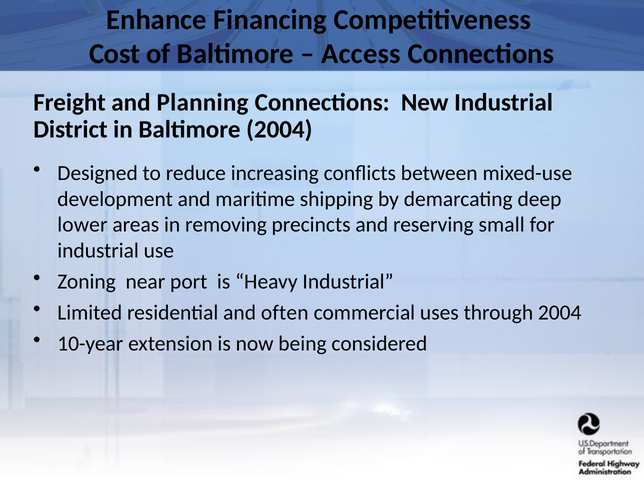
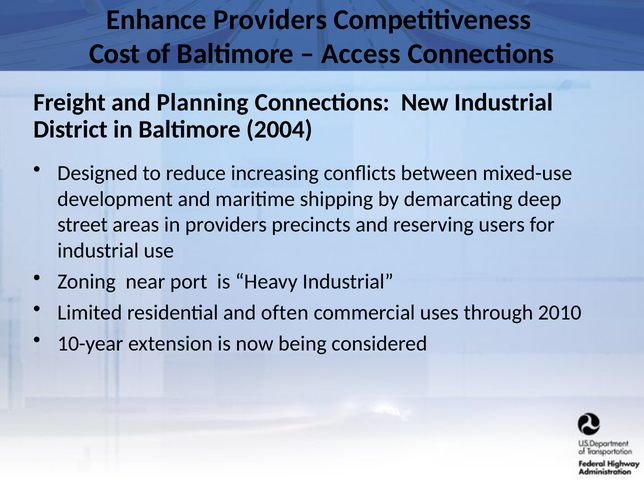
Enhance Financing: Financing -> Providers
lower: lower -> street
in removing: removing -> providers
small: small -> users
through 2004: 2004 -> 2010
